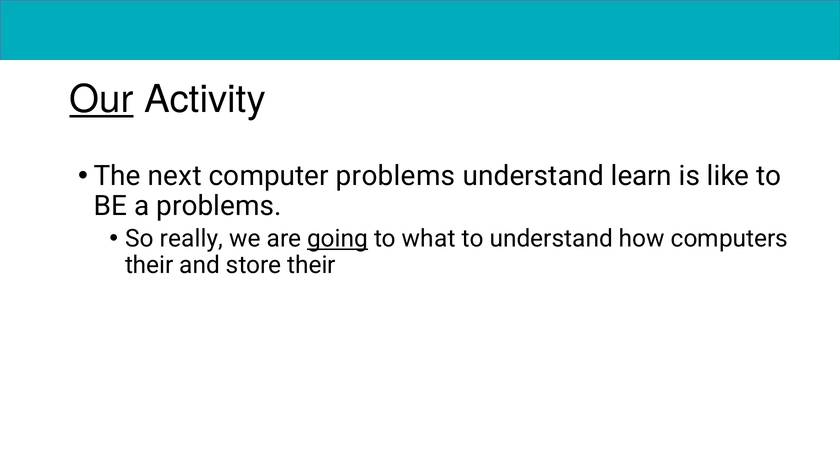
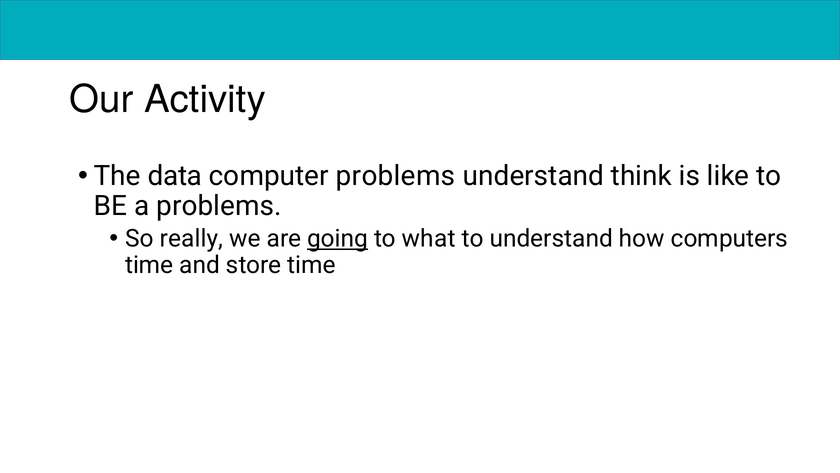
Our underline: present -> none
next: next -> data
learn: learn -> think
their at (149, 265): their -> time
store their: their -> time
